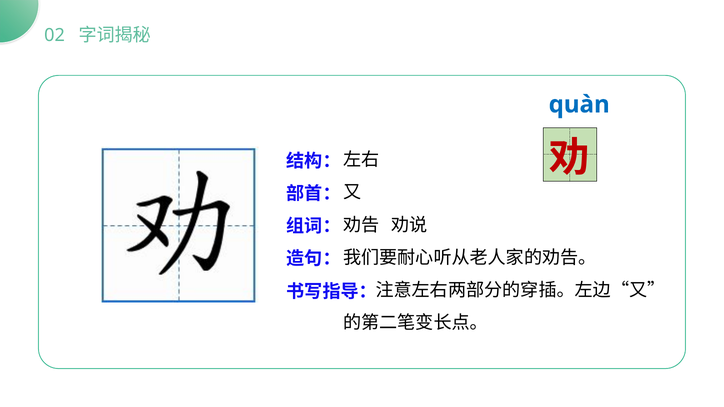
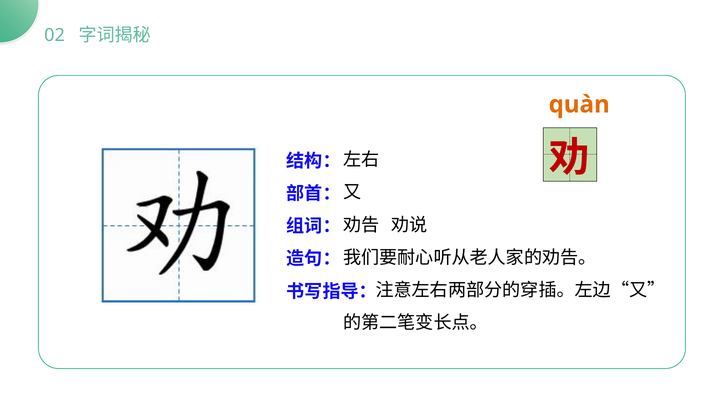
quàn colour: blue -> orange
